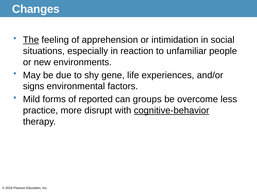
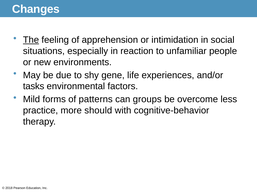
signs: signs -> tasks
reported: reported -> patterns
disrupt: disrupt -> should
cognitive-behavior underline: present -> none
